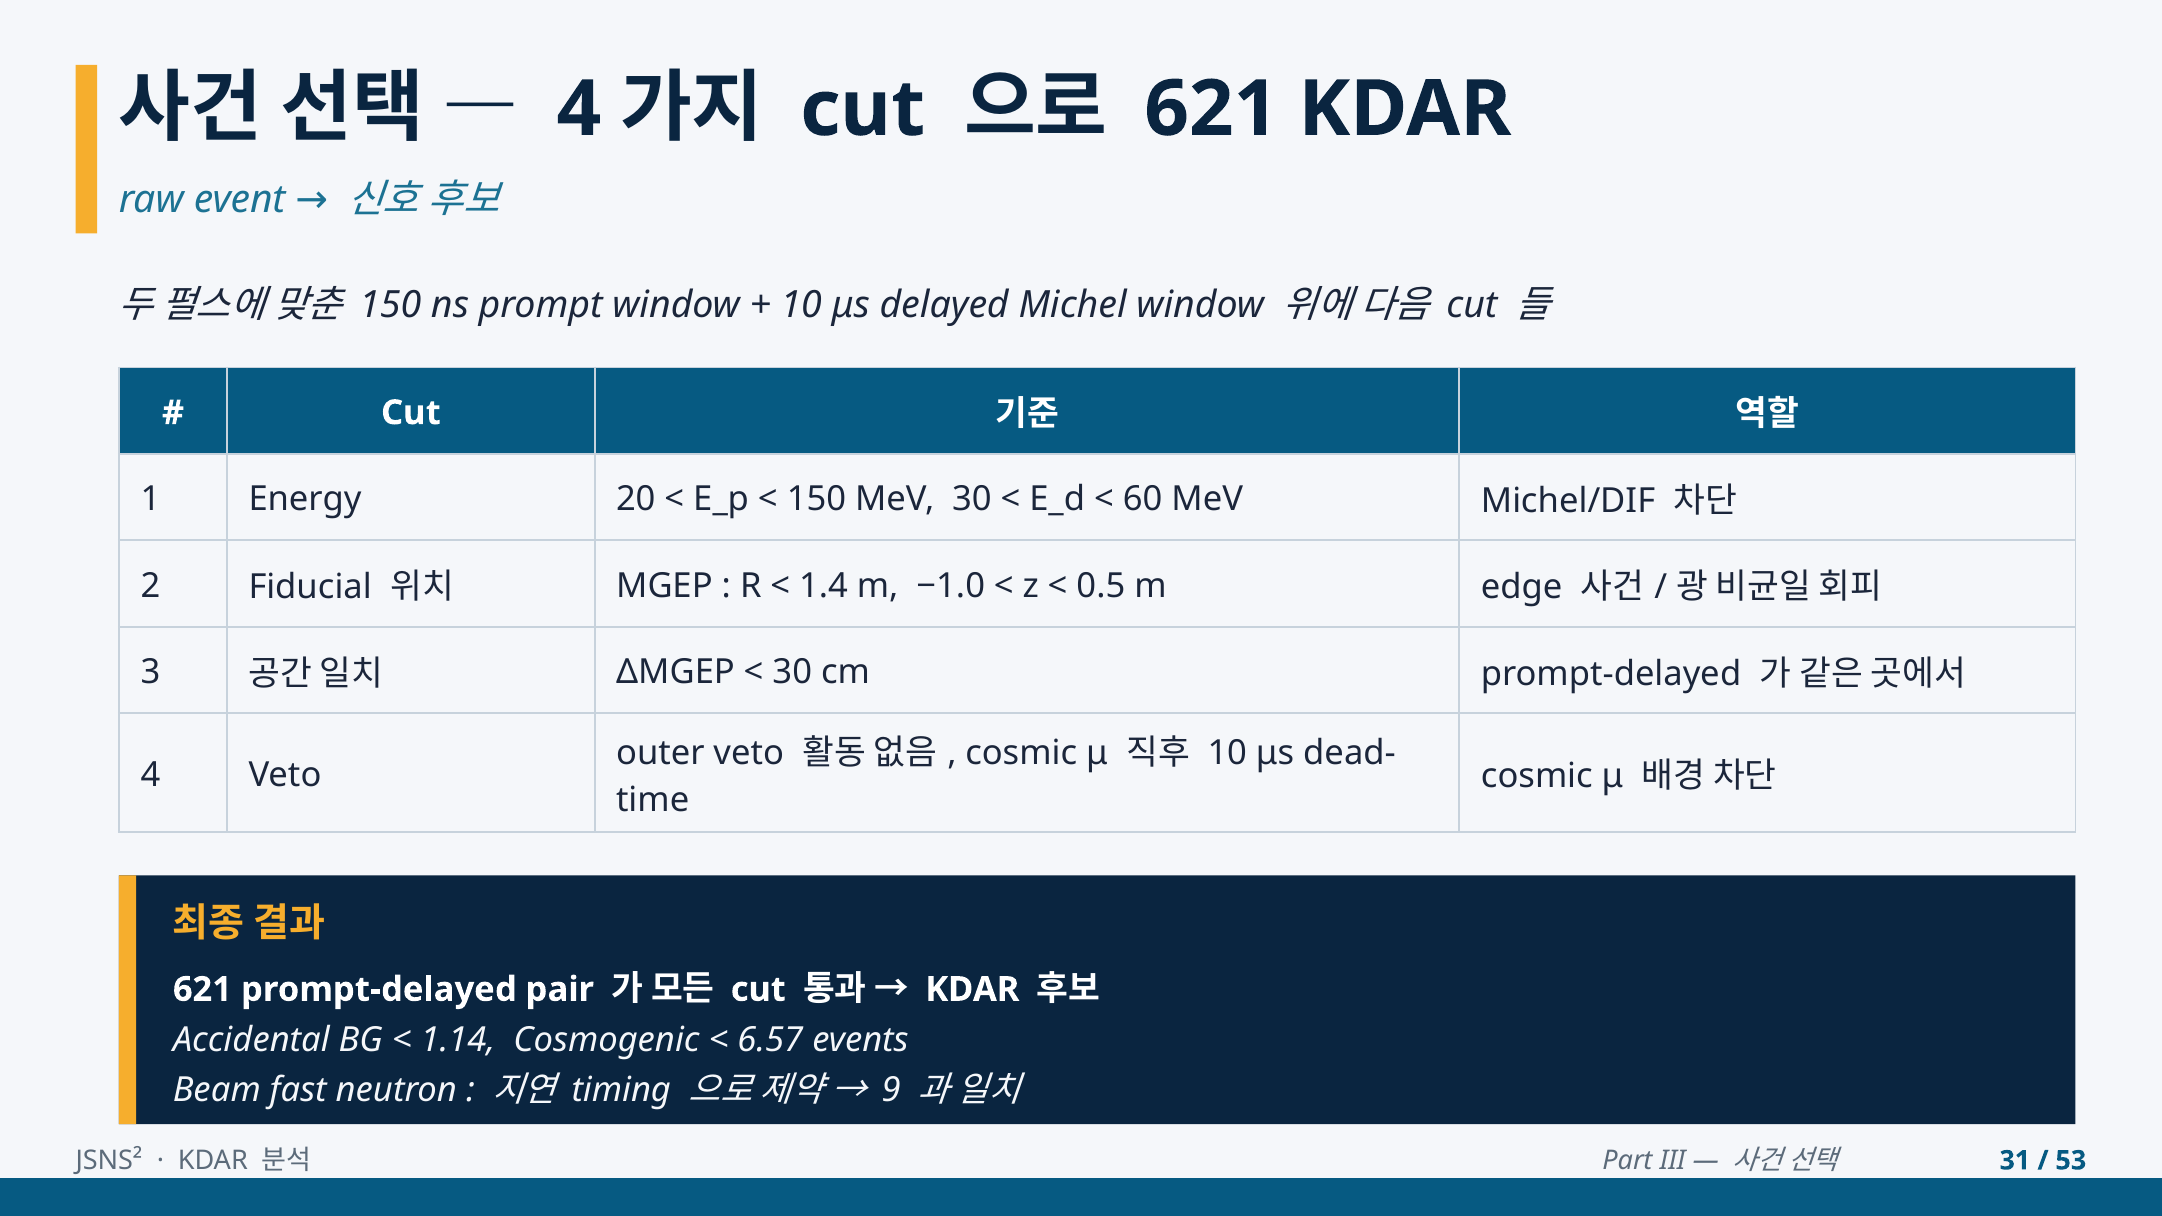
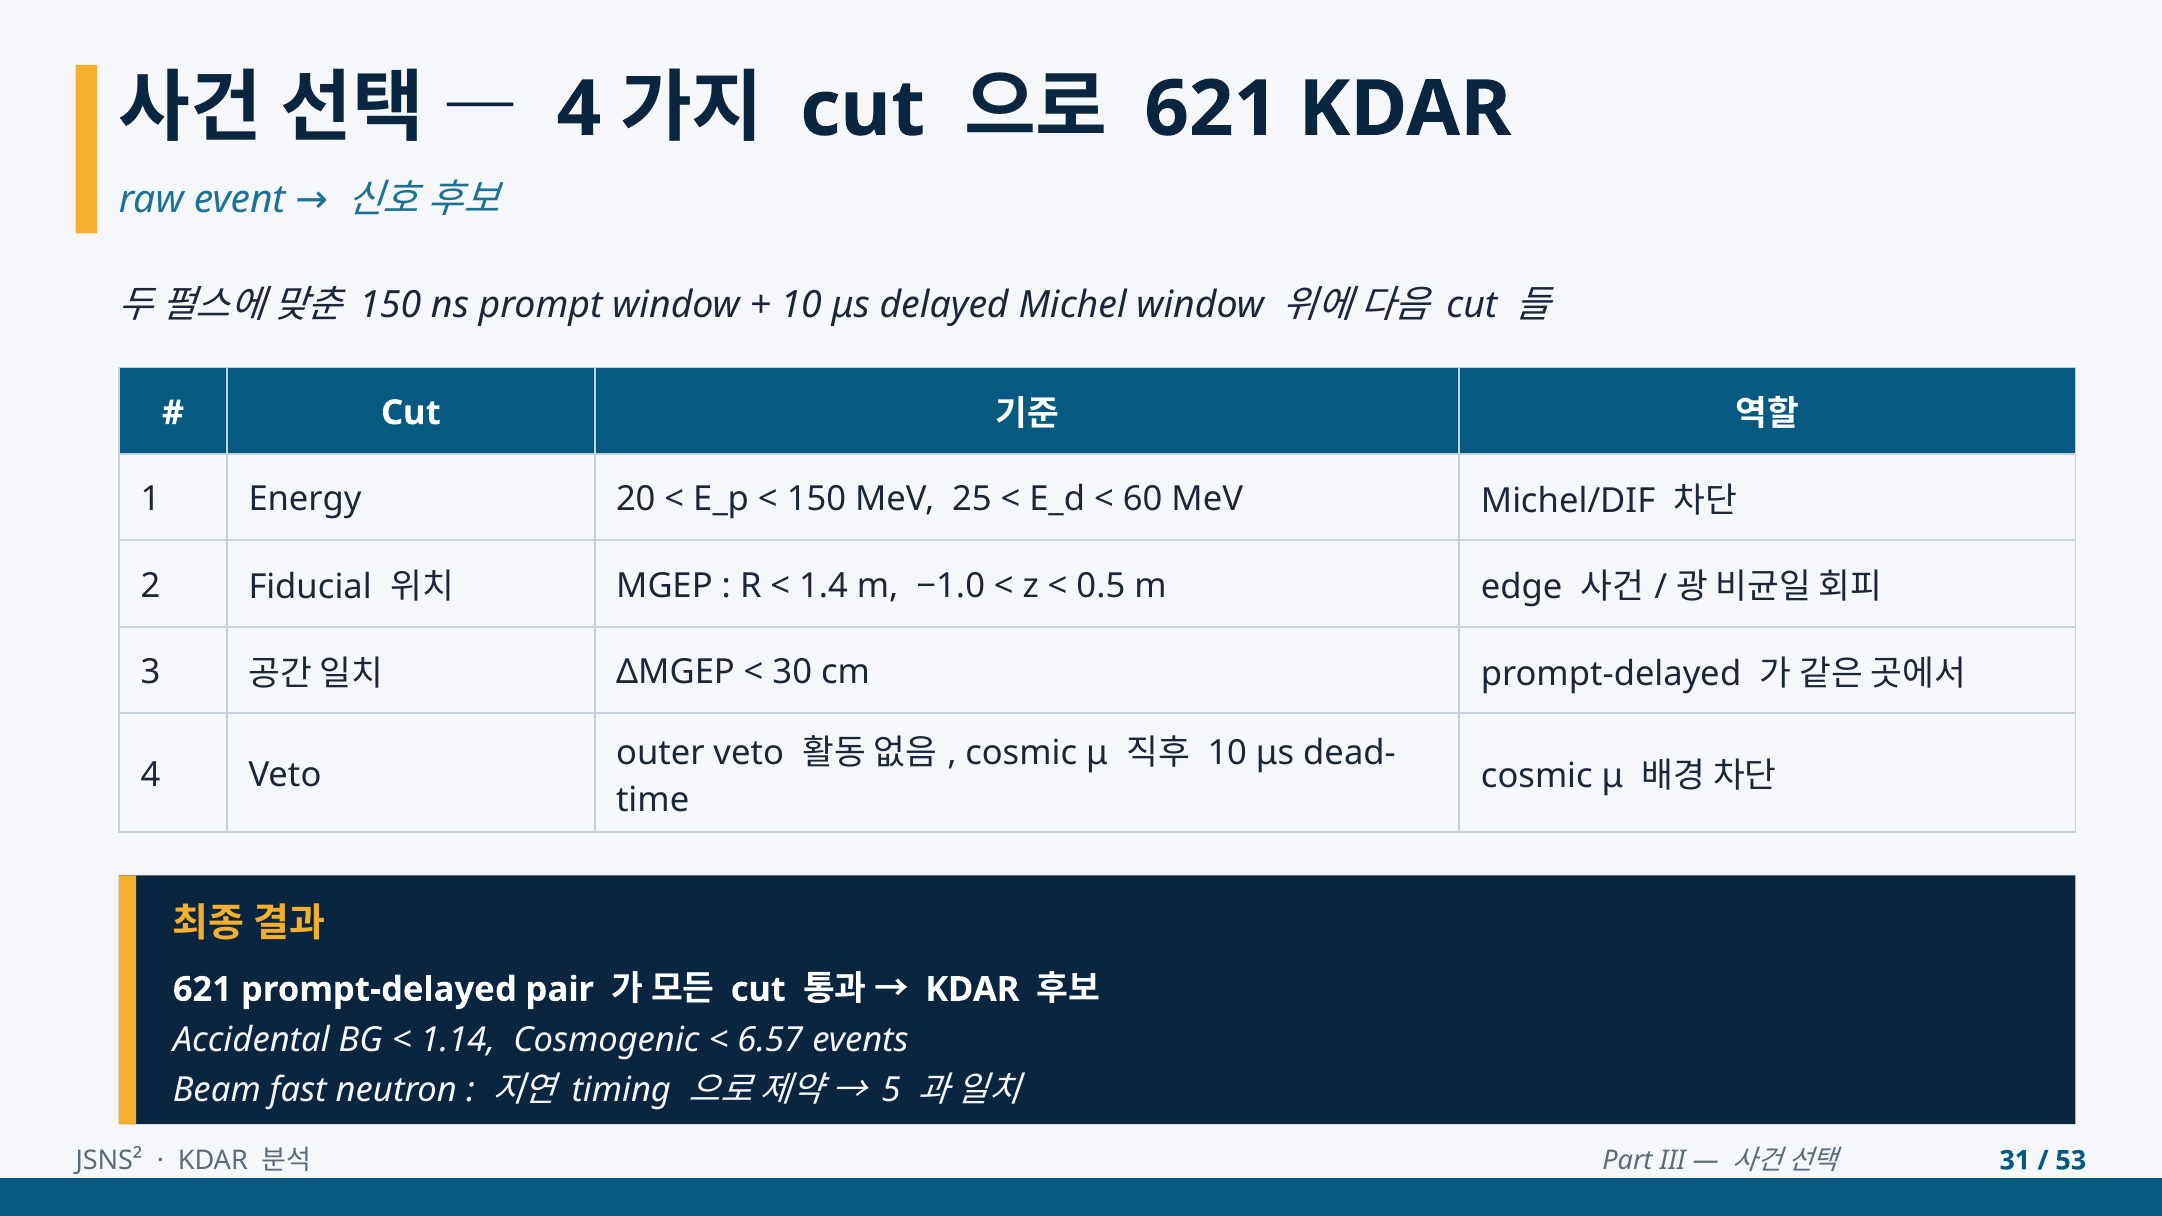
MeV 30: 30 -> 25
9: 9 -> 5
